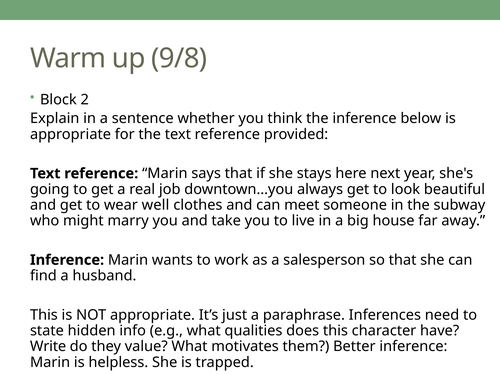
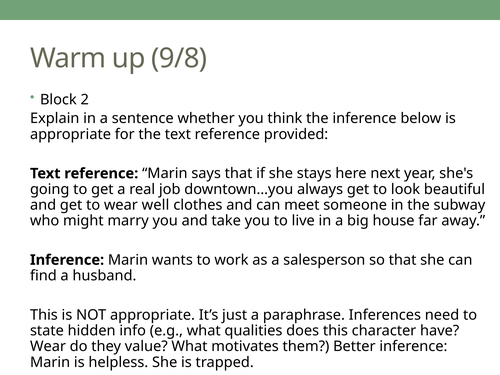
Write at (48, 346): Write -> Wear
